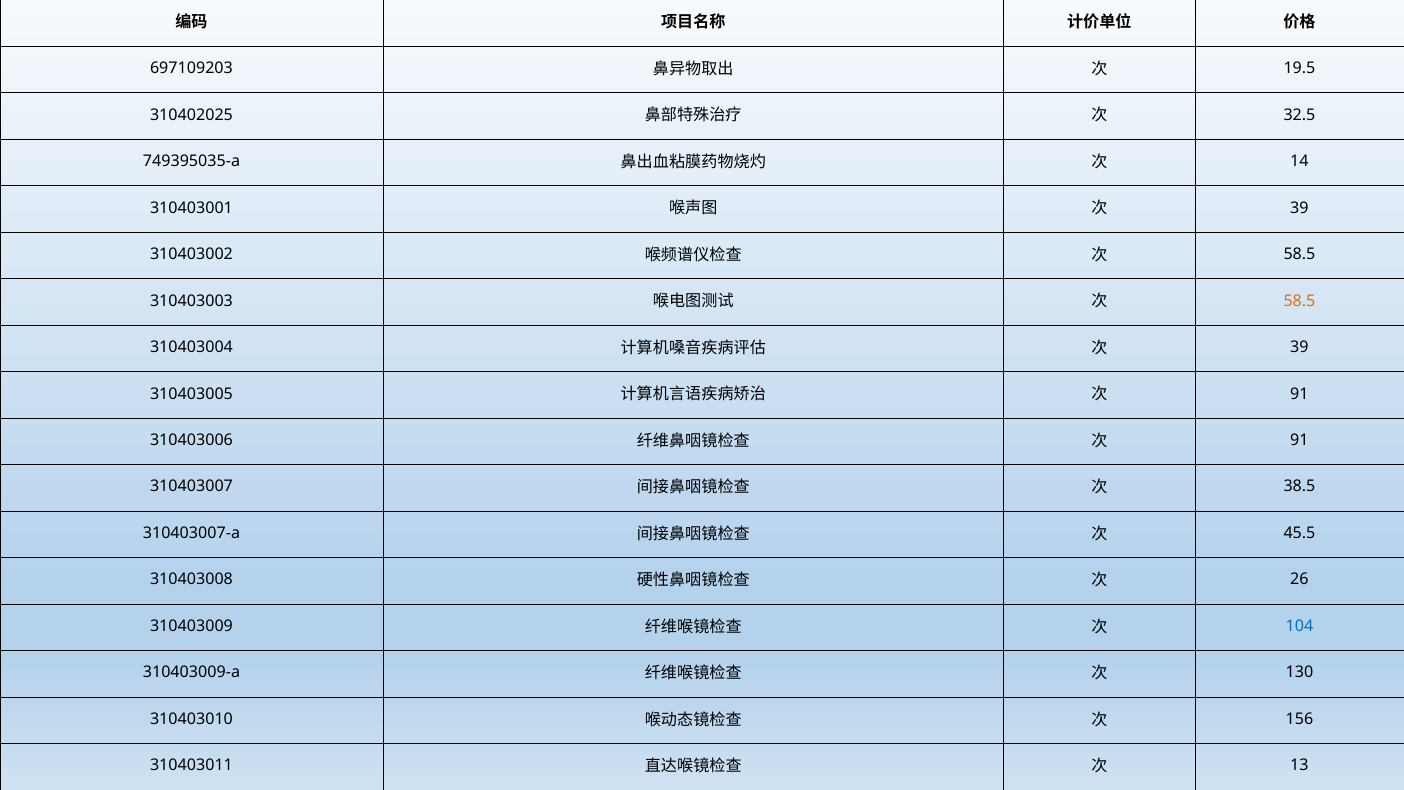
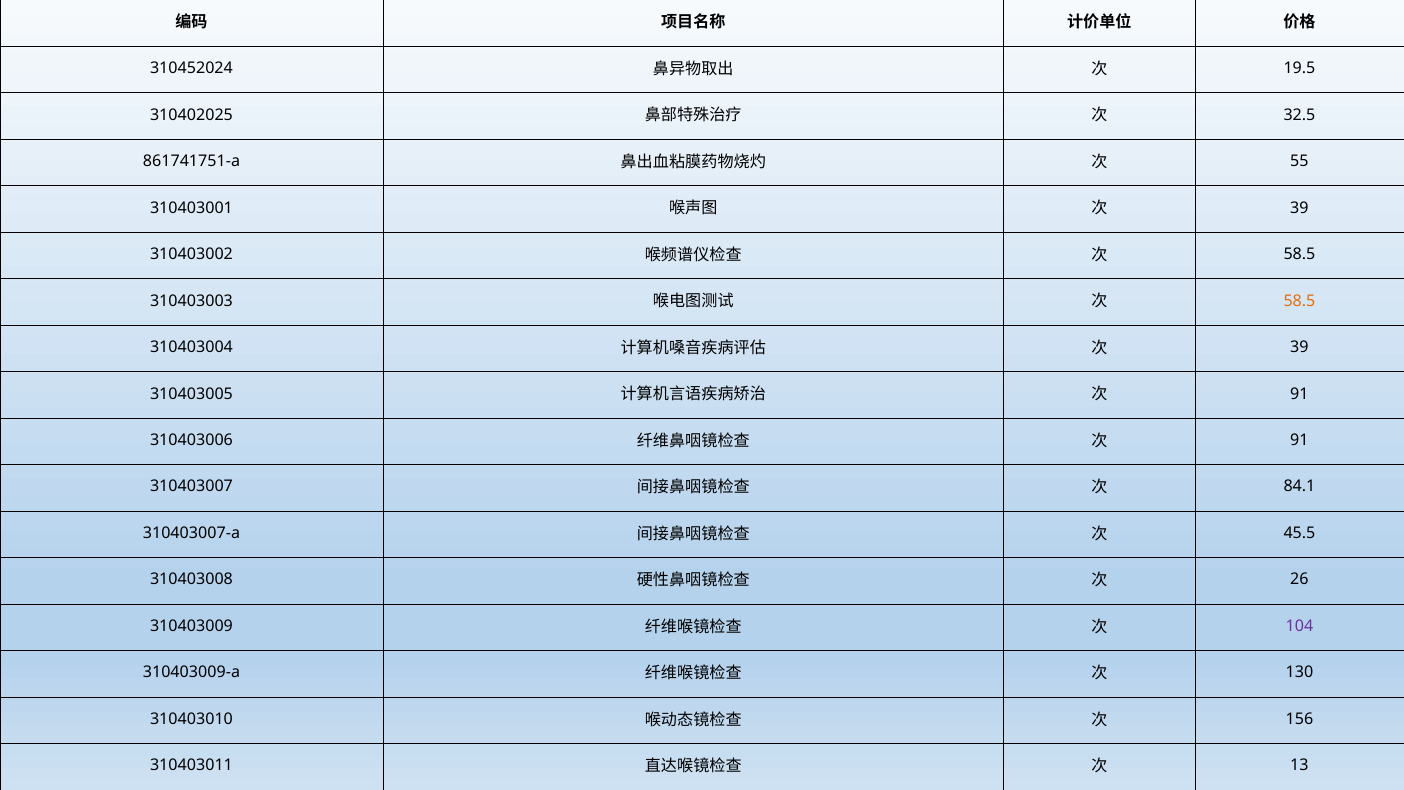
697109203: 697109203 -> 310452024
749395035-a: 749395035-a -> 861741751-a
14: 14 -> 55
38.5: 38.5 -> 84.1
104 colour: blue -> purple
